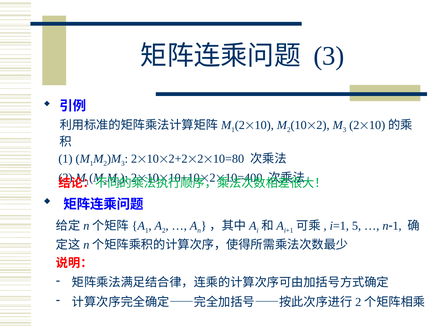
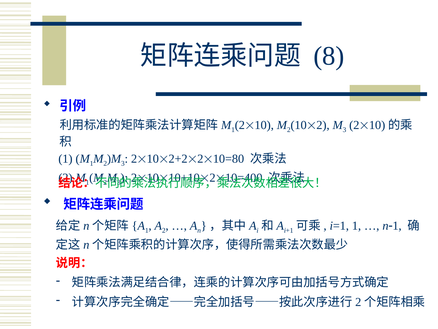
3 at (329, 56): 3 -> 8
i=1 5: 5 -> 1
